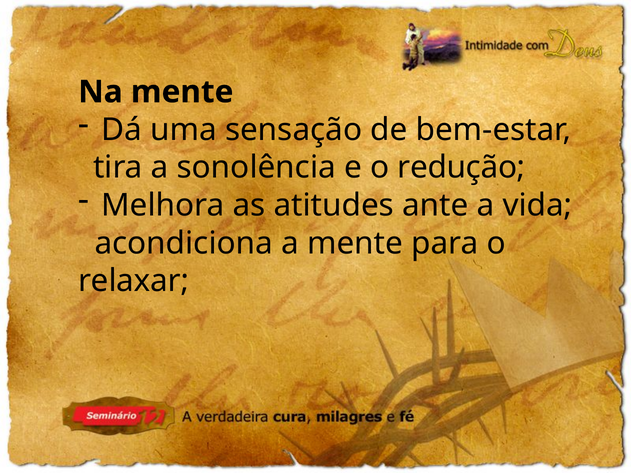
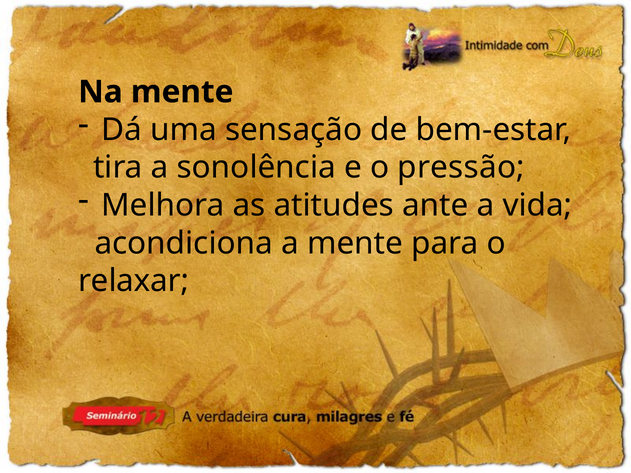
redução: redução -> pressão
